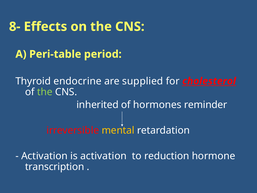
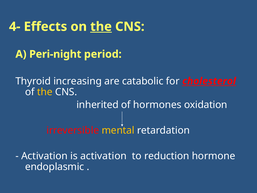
8-: 8- -> 4-
the at (101, 27) underline: none -> present
Peri-table: Peri-table -> Peri-night
endocrine: endocrine -> increasing
supplied: supplied -> catabolic
the at (45, 92) colour: light green -> yellow
reminder: reminder -> oxidation
transcription: transcription -> endoplasmic
